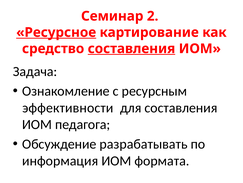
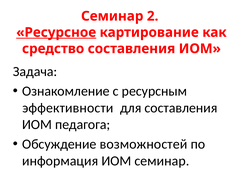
составления at (131, 48) underline: present -> none
разрабатывать: разрабатывать -> возможностей
ИОМ формата: формата -> семинар
